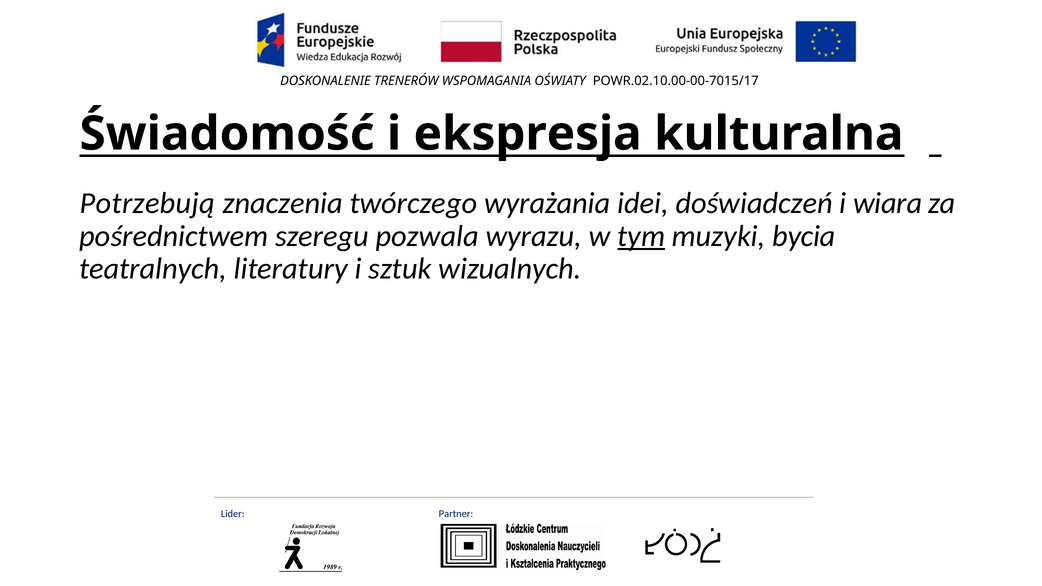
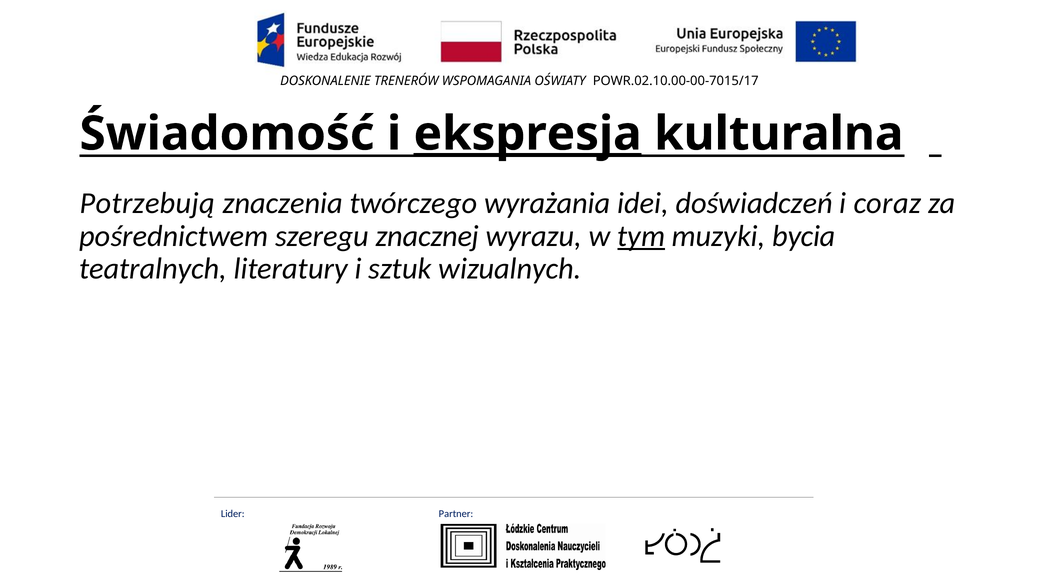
ekspresja underline: none -> present
wiara: wiara -> coraz
pozwala: pozwala -> znacznej
